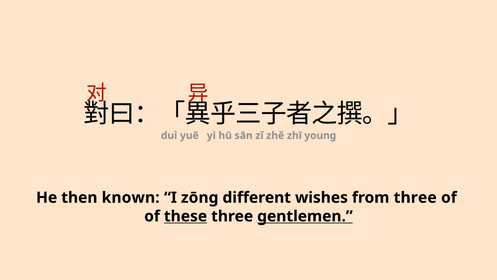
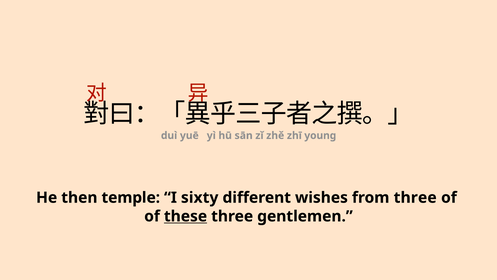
known: known -> temple
zōng: zōng -> sixty
gentlemen underline: present -> none
